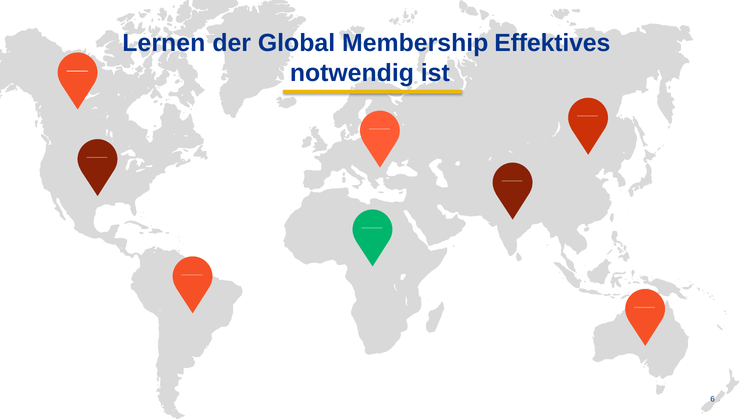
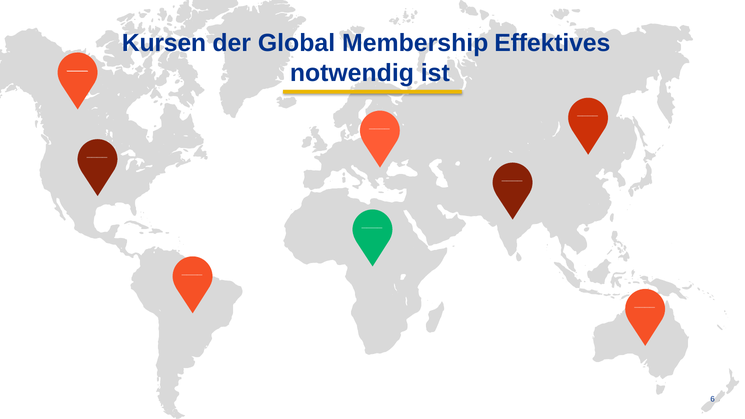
Lernen: Lernen -> Kursen
